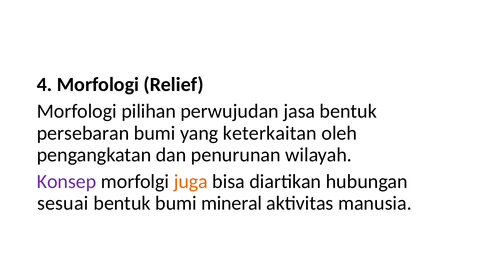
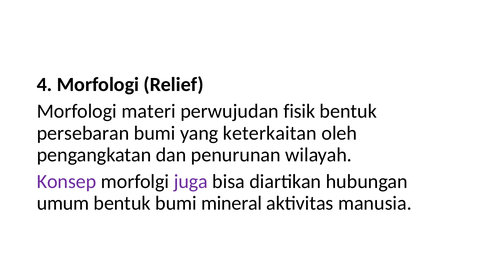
pilihan: pilihan -> materi
jasa: jasa -> fisik
juga colour: orange -> purple
sesuai: sesuai -> umum
